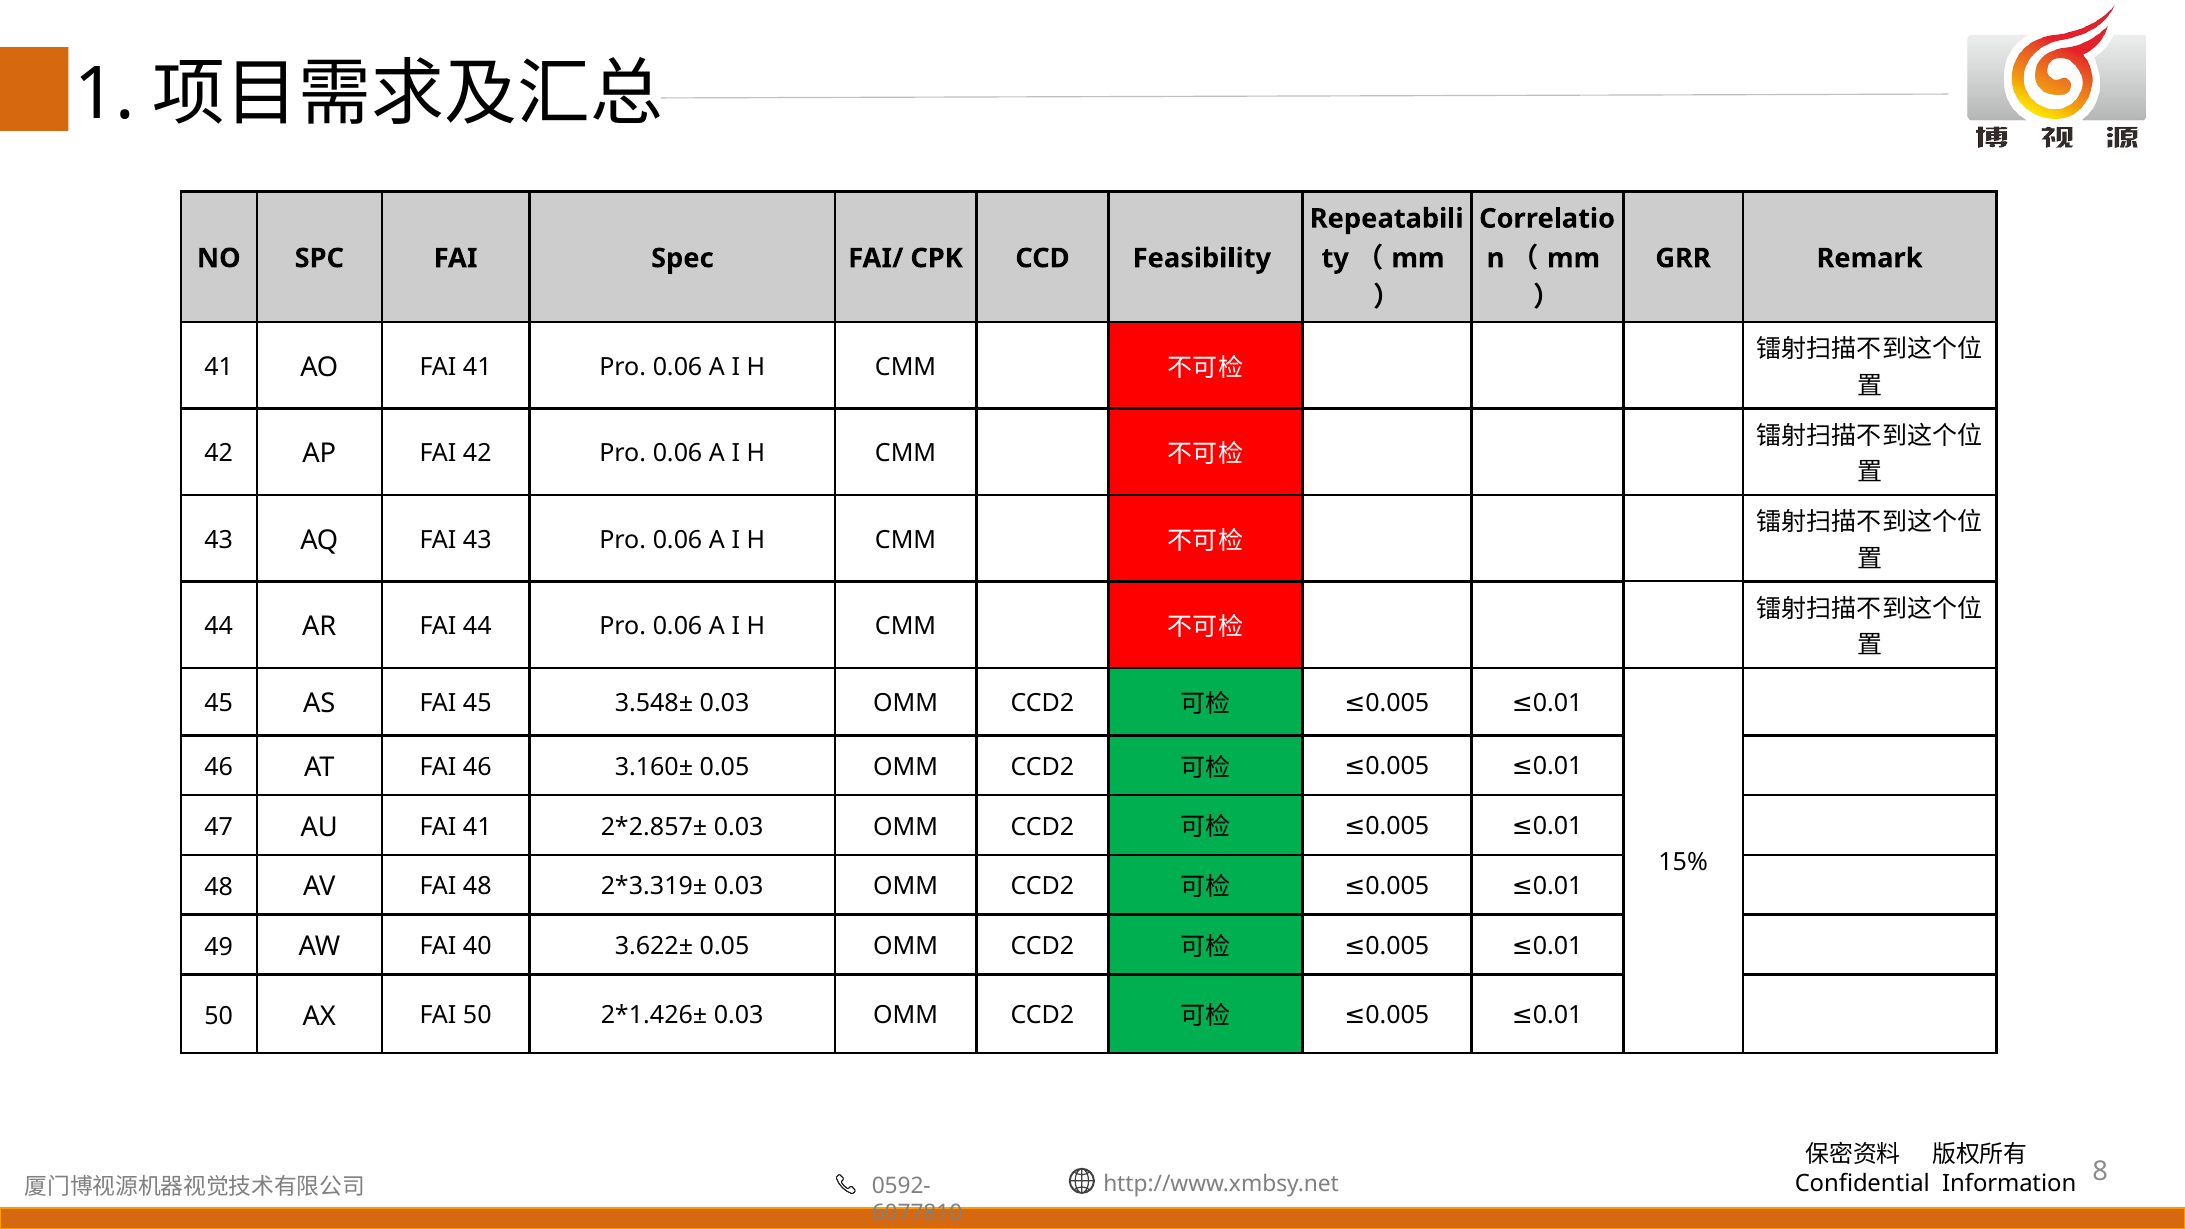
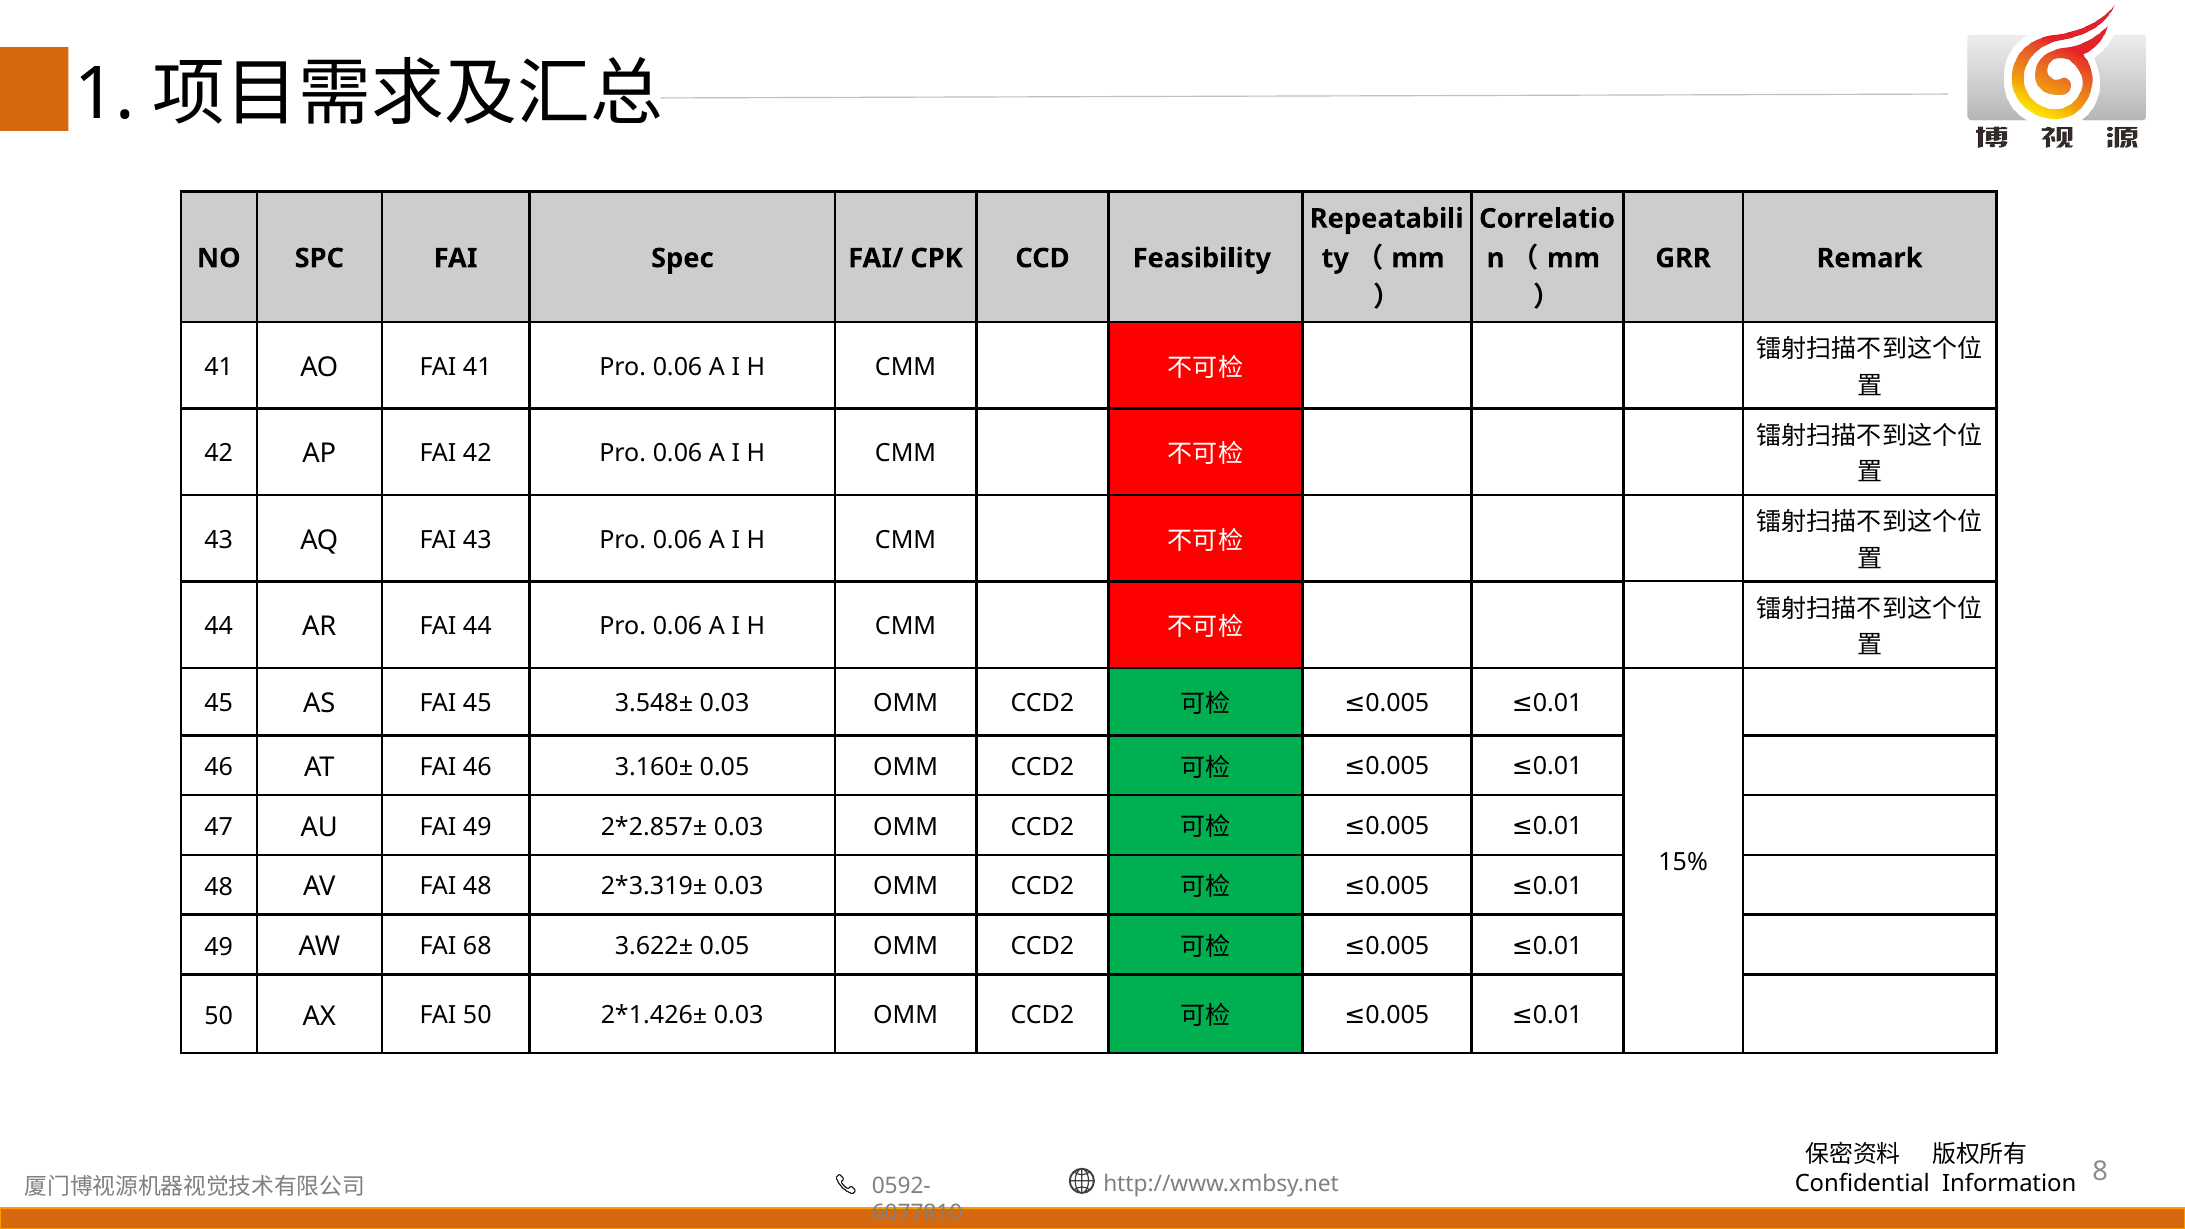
AU FAI 41: 41 -> 49
40: 40 -> 68
